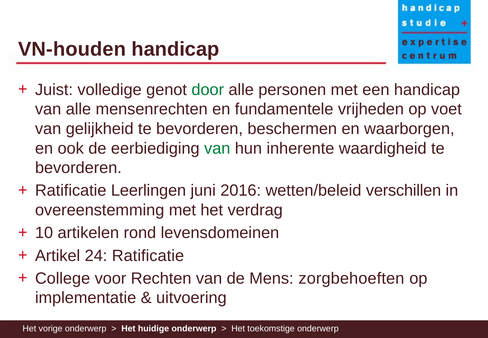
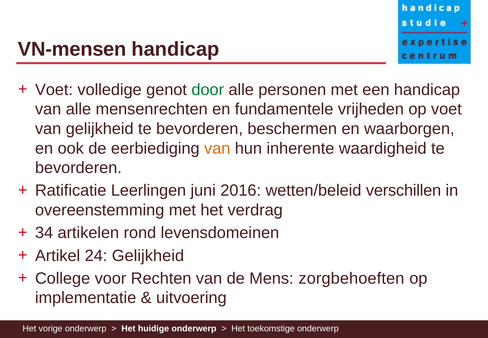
VN-houden: VN-houden -> VN-mensen
Juist at (54, 90): Juist -> Voet
van at (217, 148) colour: green -> orange
10: 10 -> 34
24 Ratificatie: Ratificatie -> Gelijkheid
